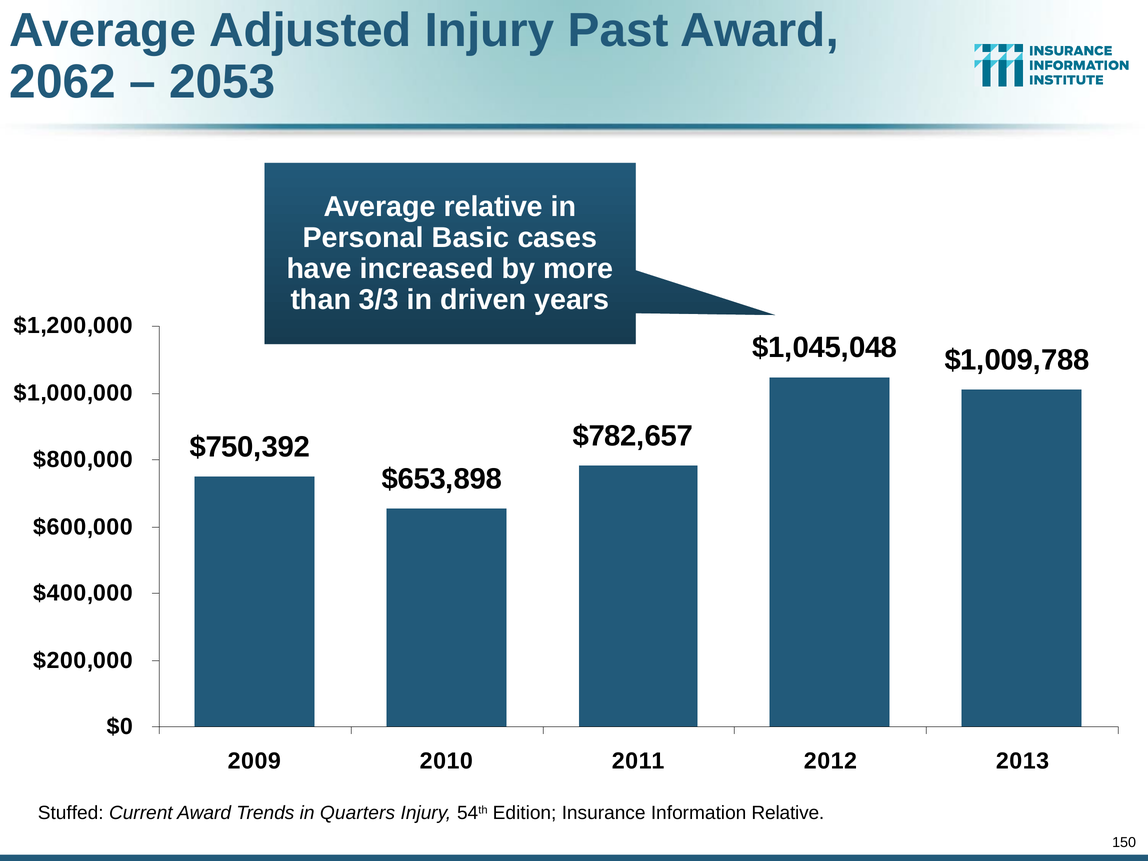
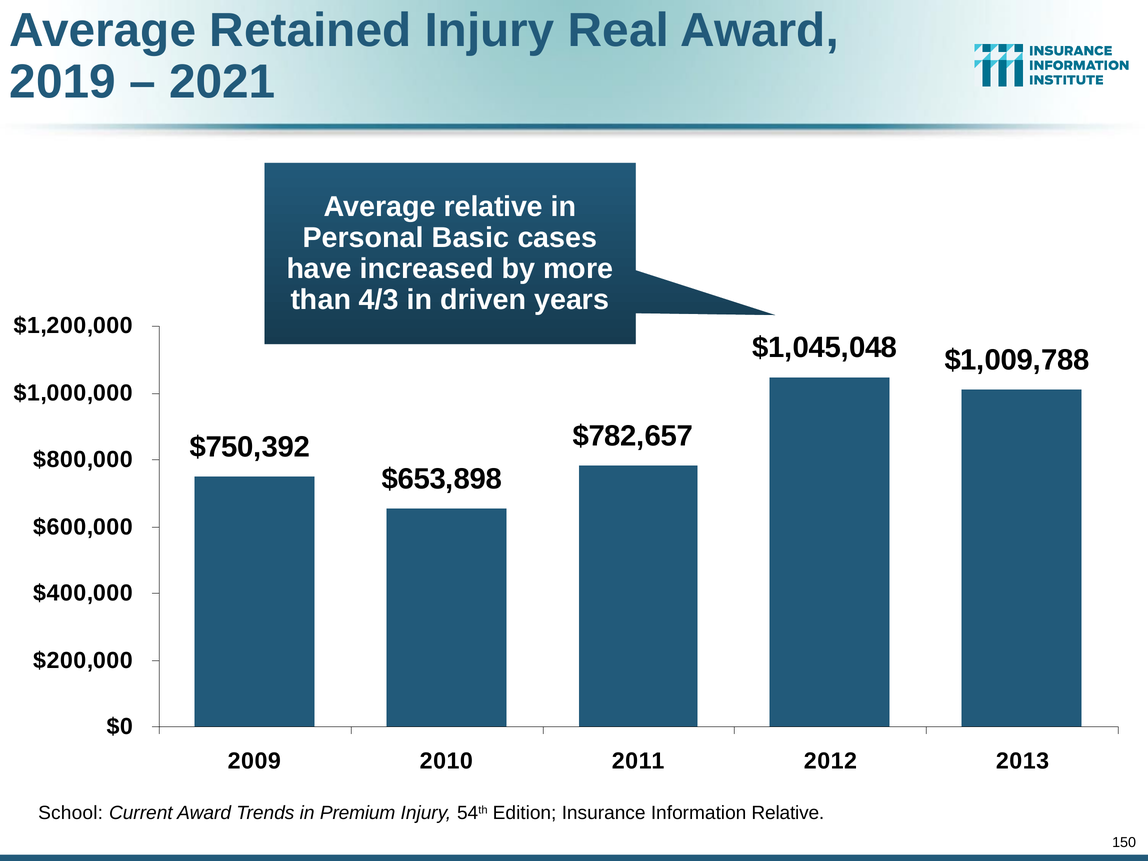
Adjusted: Adjusted -> Retained
Past: Past -> Real
2062: 2062 -> 2019
2053: 2053 -> 2021
3/3: 3/3 -> 4/3
Stuffed: Stuffed -> School
Quarters: Quarters -> Premium
